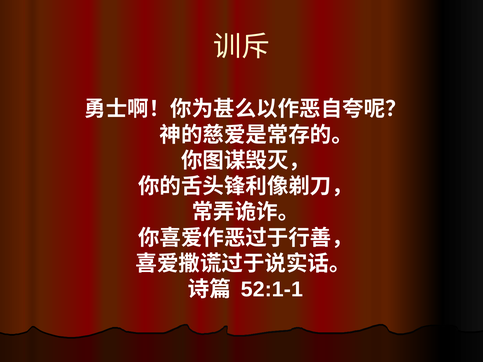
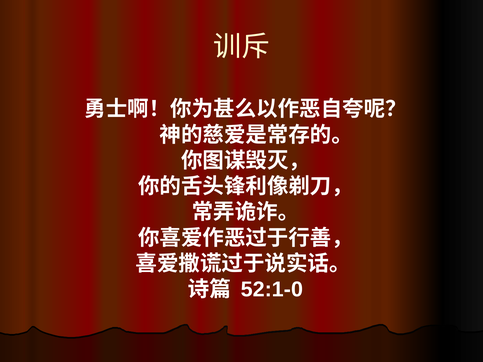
52:1-1: 52:1-1 -> 52:1-0
